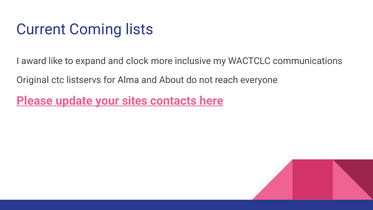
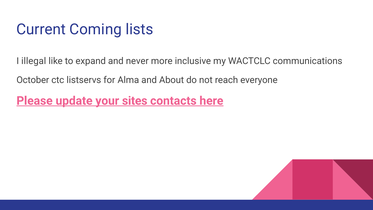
award: award -> illegal
clock: clock -> never
Original: Original -> October
